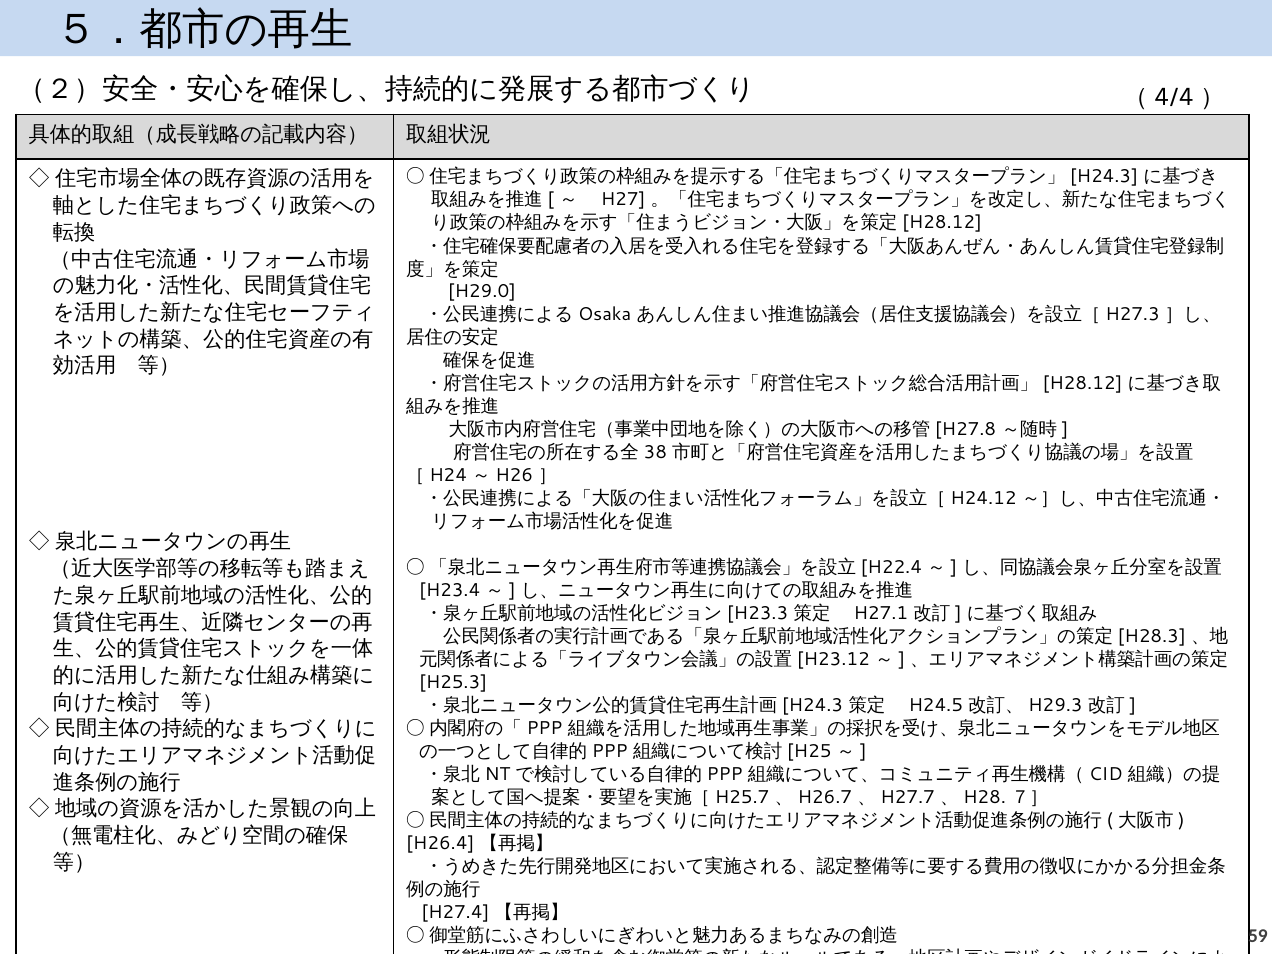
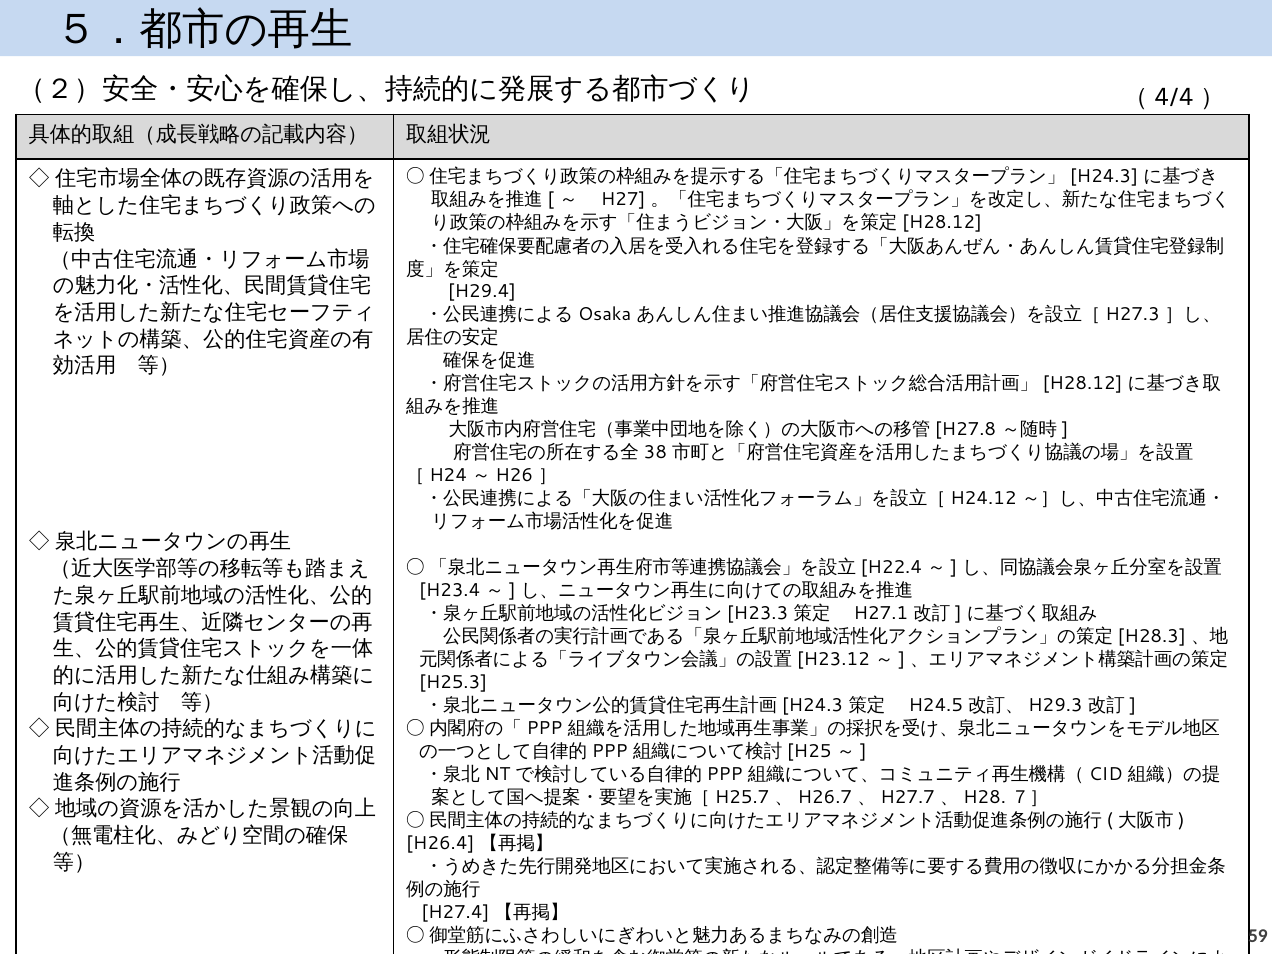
H29.0: H29.0 -> H29.4
